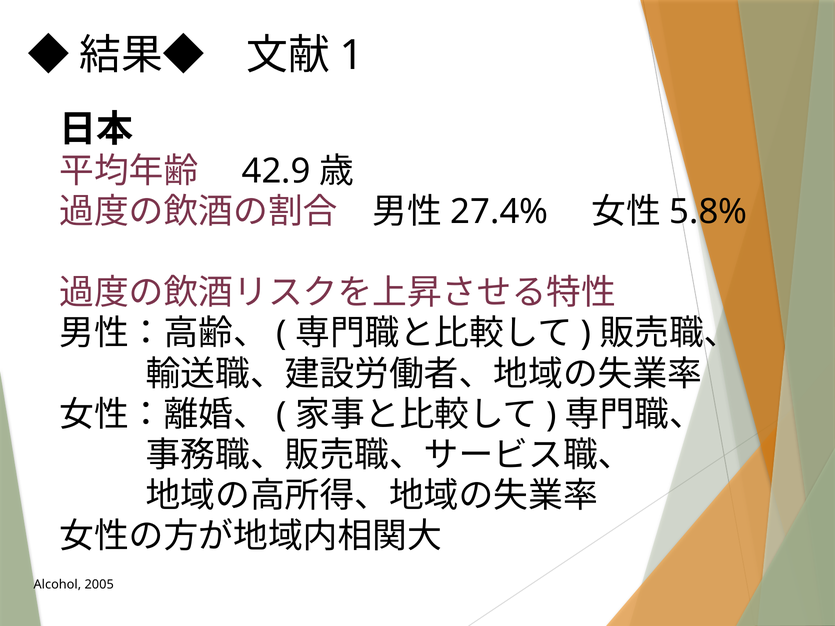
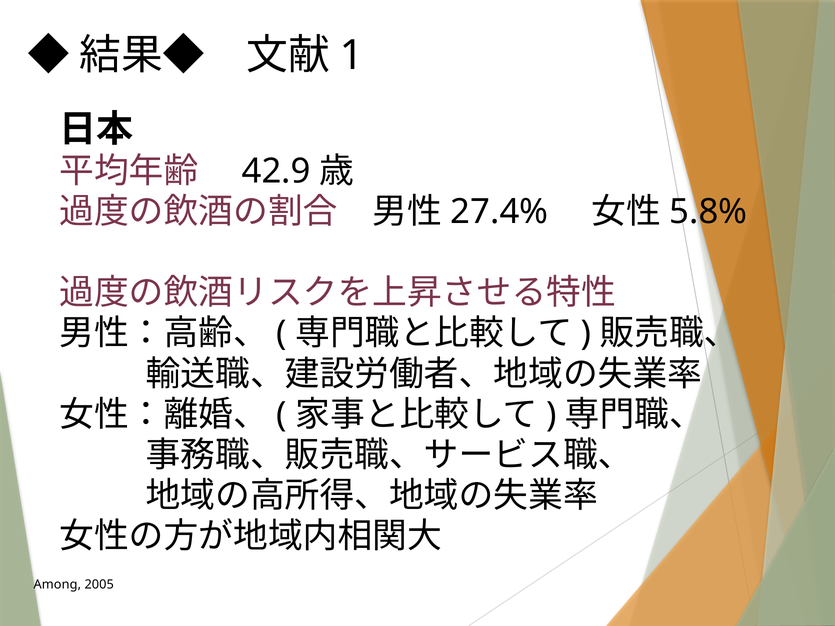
Alcohol: Alcohol -> Among
